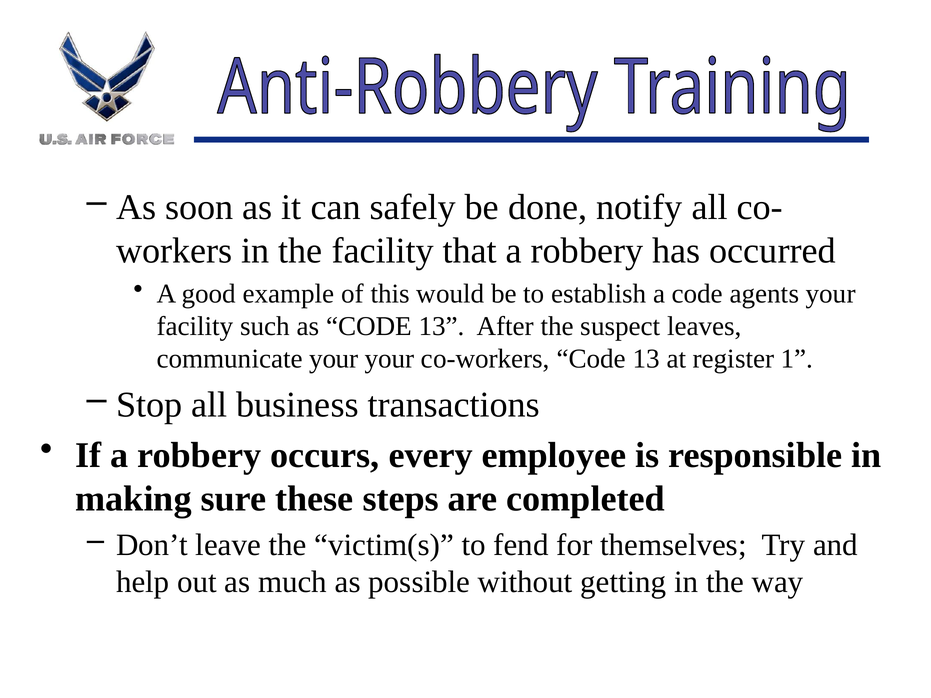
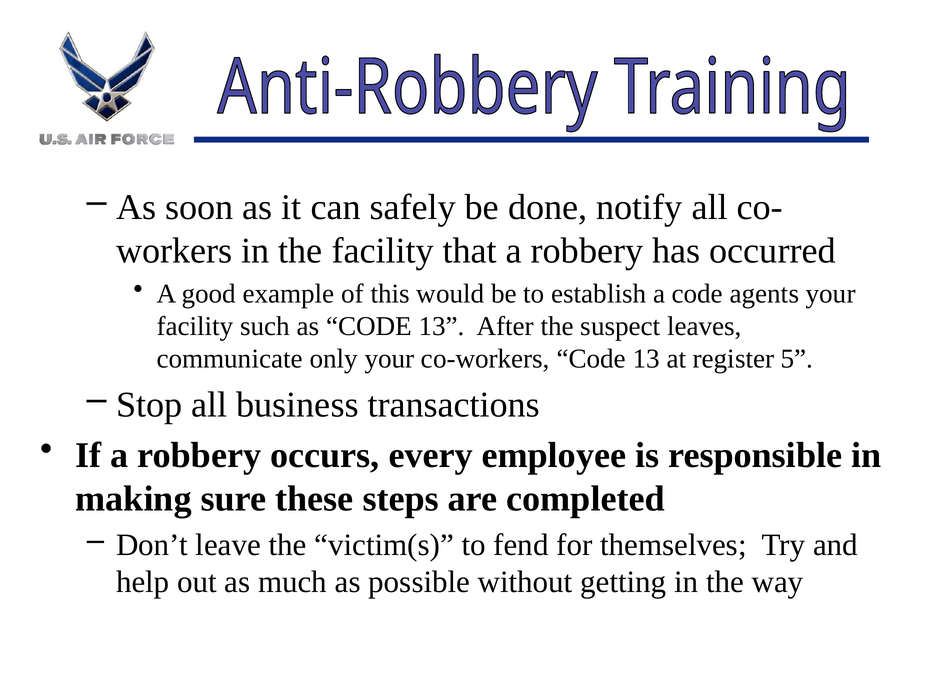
communicate your: your -> only
1: 1 -> 5
